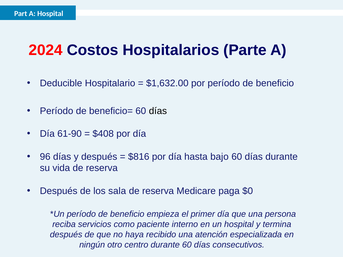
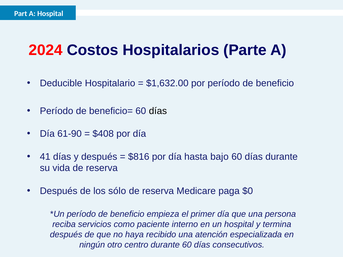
96: 96 -> 41
sala: sala -> sólo
